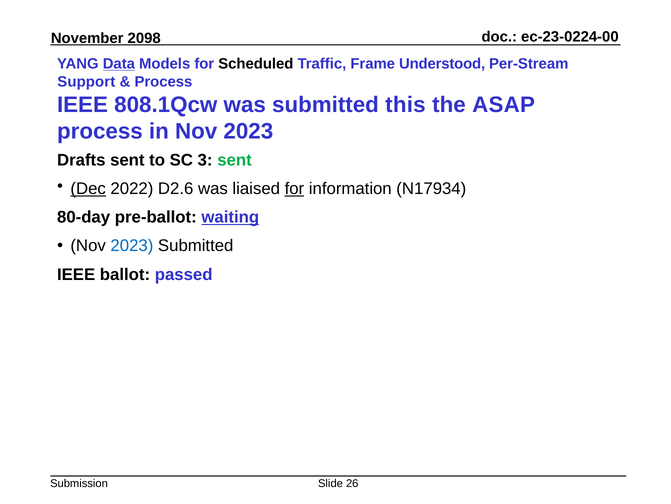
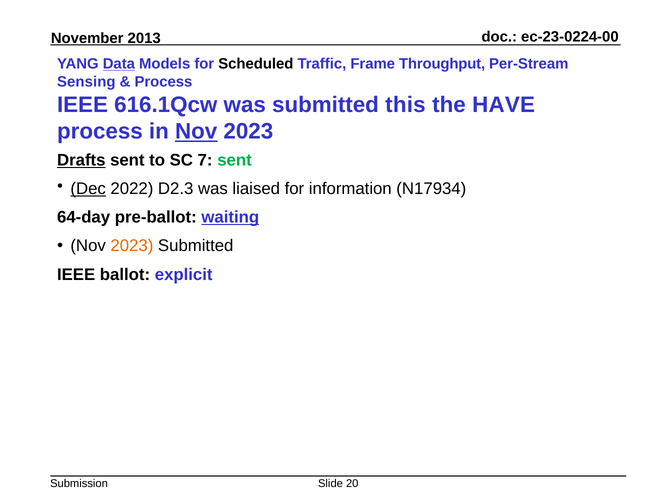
2098: 2098 -> 2013
Understood: Understood -> Throughput
Support: Support -> Sensing
808.1Qcw: 808.1Qcw -> 616.1Qcw
ASAP: ASAP -> HAVE
Nov at (196, 131) underline: none -> present
Drafts underline: none -> present
3: 3 -> 7
D2.6: D2.6 -> D2.3
for at (294, 189) underline: present -> none
80-day: 80-day -> 64-day
2023 at (132, 246) colour: blue -> orange
passed: passed -> explicit
26: 26 -> 20
